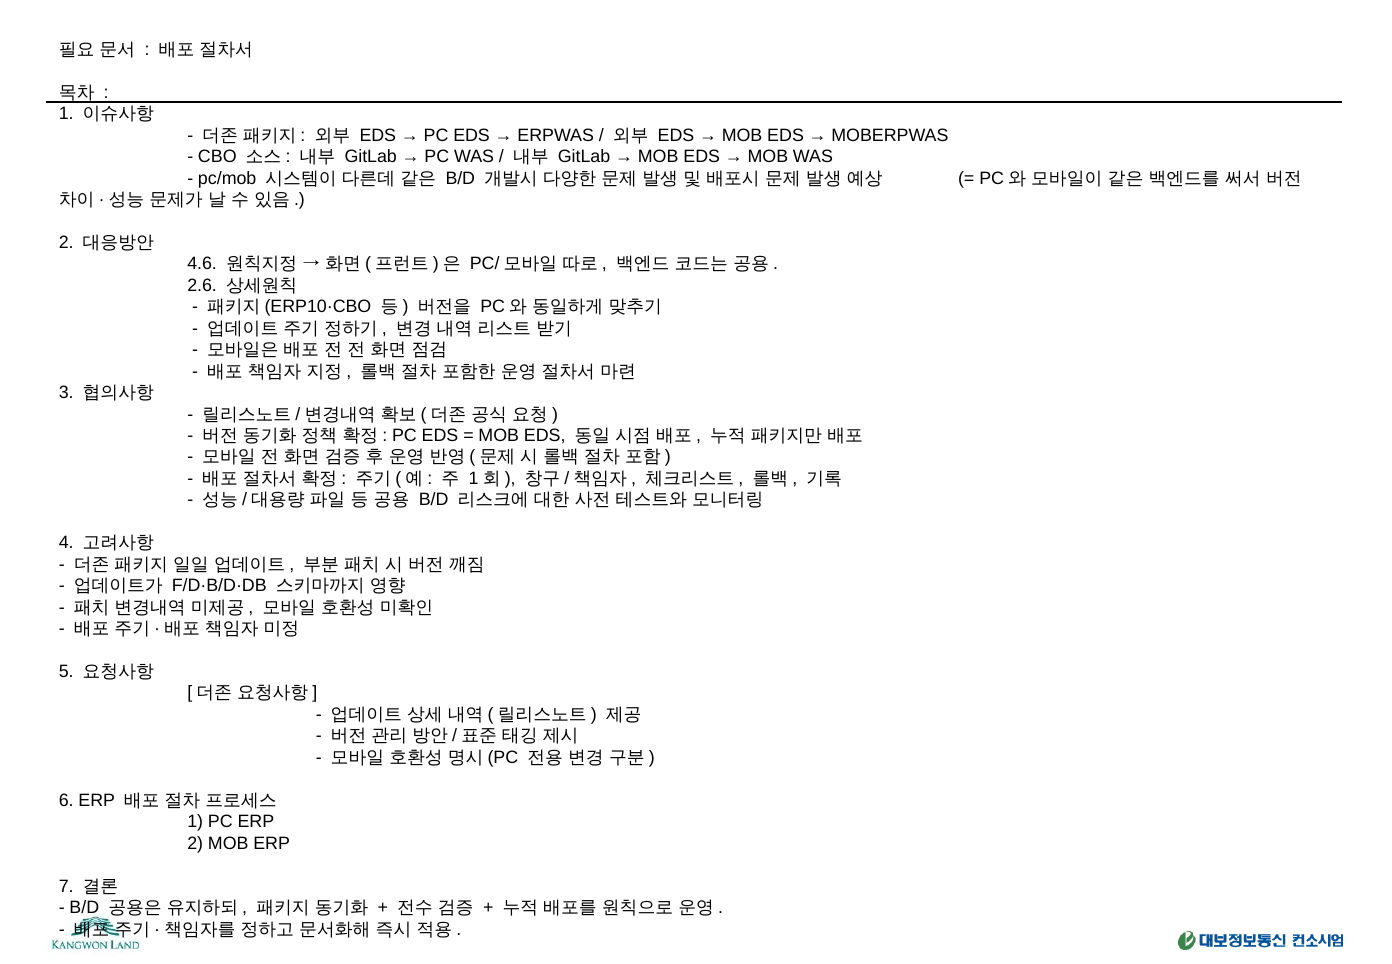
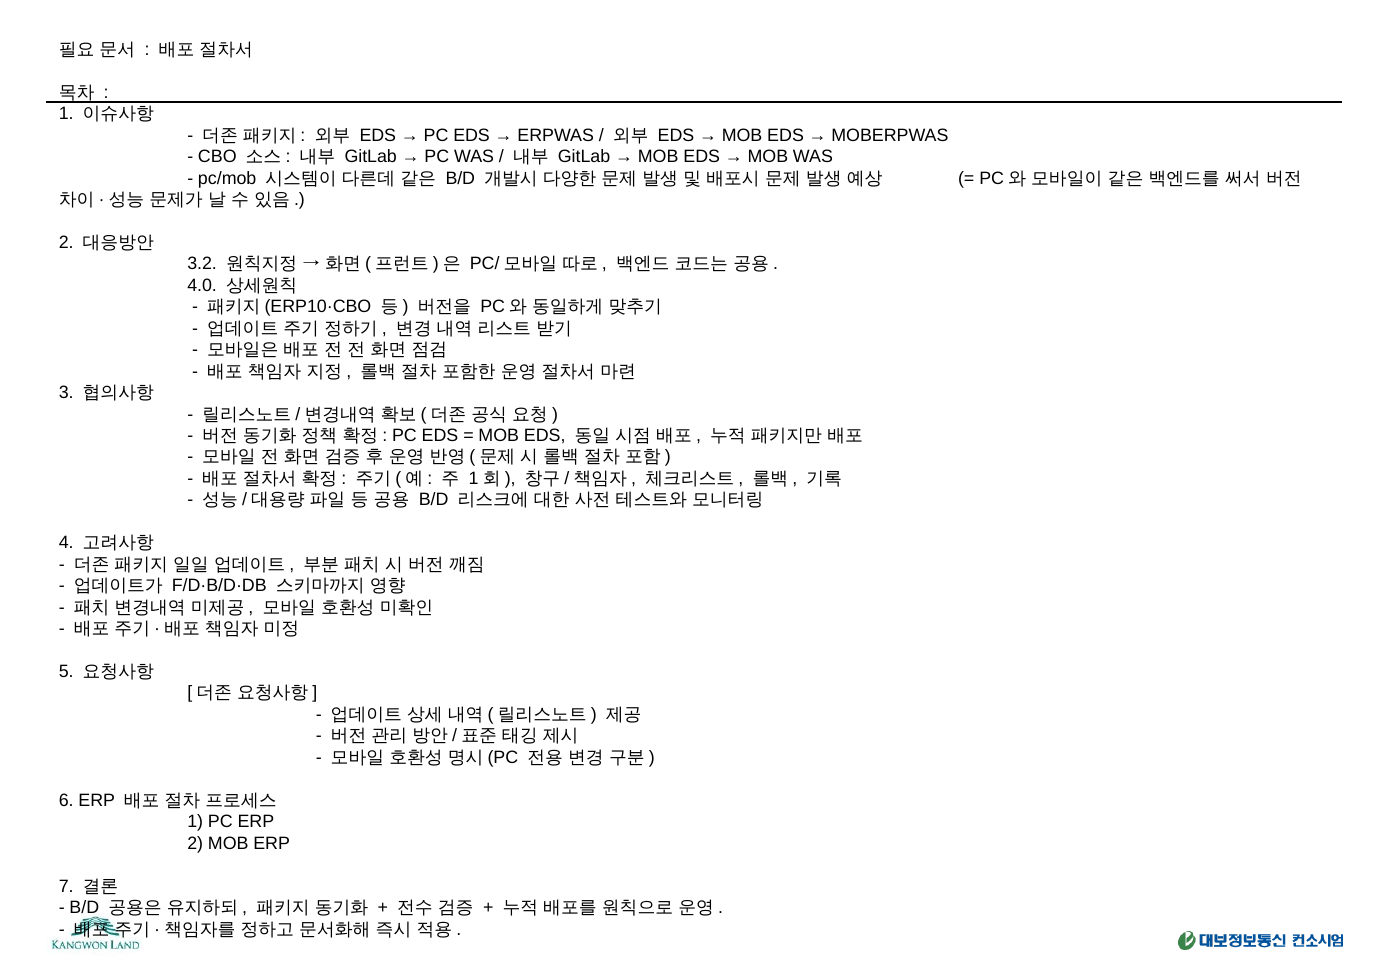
4.6: 4.6 -> 3.2
2.6: 2.6 -> 4.0
